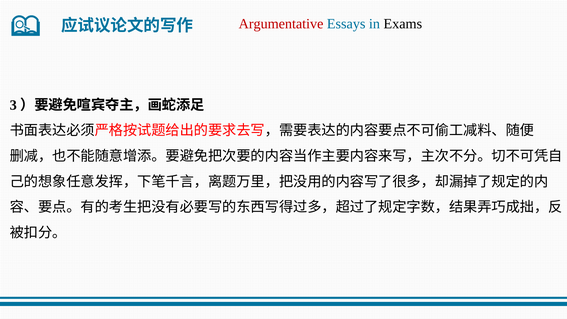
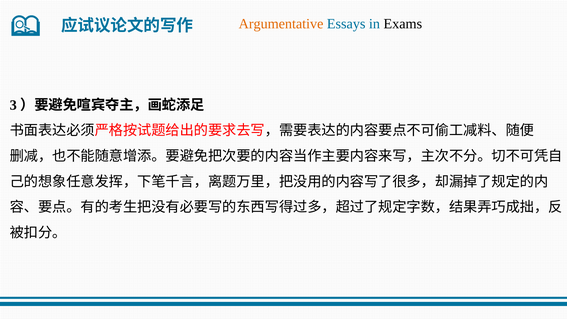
Argumentative colour: red -> orange
